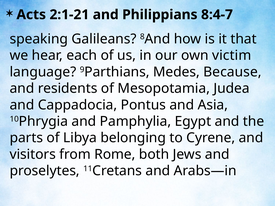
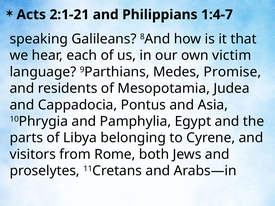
8:4-7: 8:4-7 -> 1:4-7
Because: Because -> Promise
